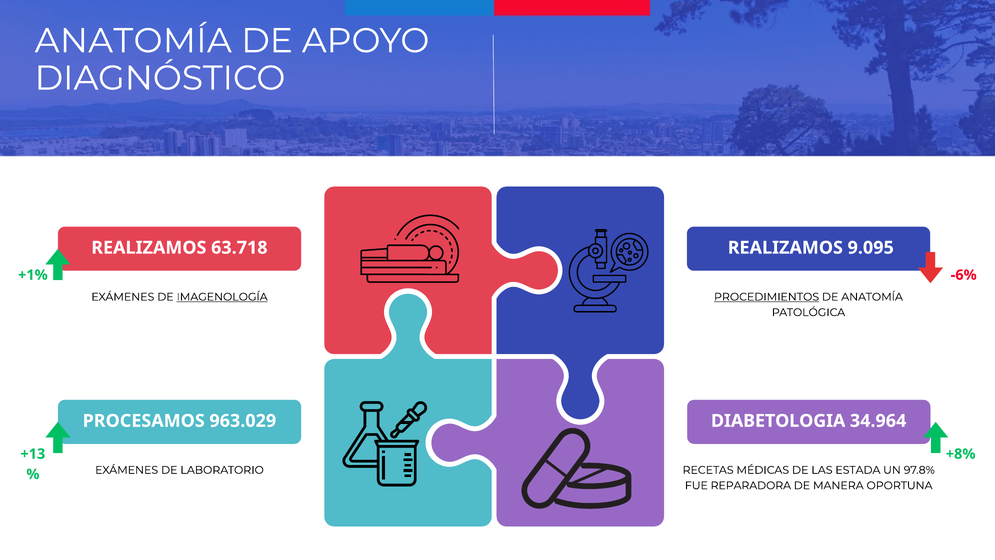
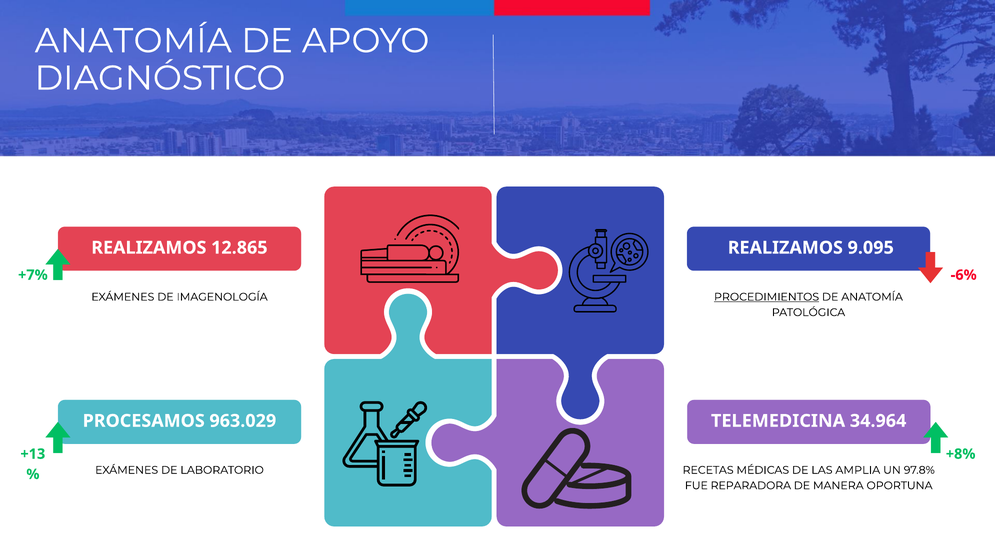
63.718: 63.718 -> 12.865
+1%: +1% -> +7%
IMAGENOLOGÍA underline: present -> none
DIABETOLOGIA: DIABETOLOGIA -> TELEMEDICINA
ESTADA: ESTADA -> AMPLIA
